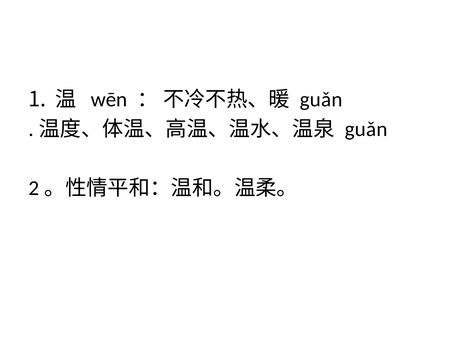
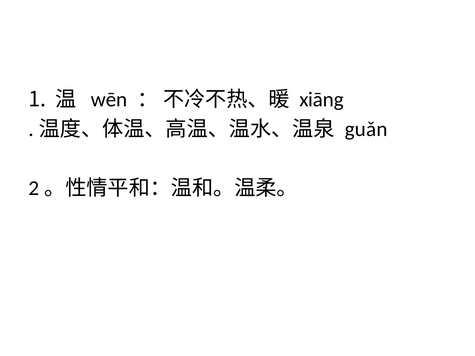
guǎn at (321, 100): guǎn -> xiāng
